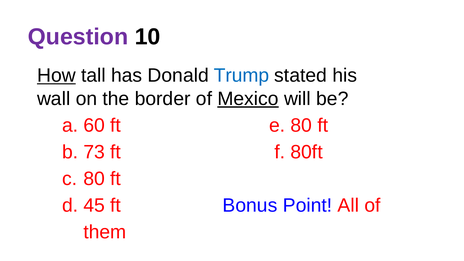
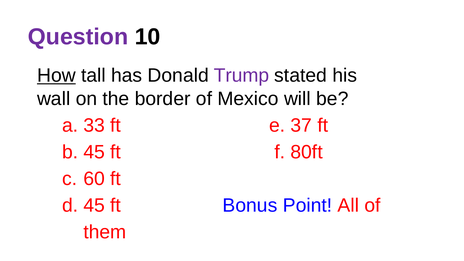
Trump colour: blue -> purple
Mexico underline: present -> none
60: 60 -> 33
e 80: 80 -> 37
73 at (94, 152): 73 -> 45
80 at (94, 179): 80 -> 60
